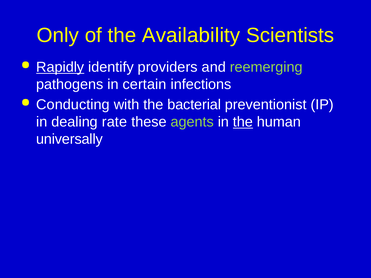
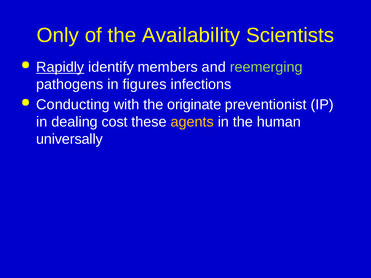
providers: providers -> members
certain: certain -> figures
bacterial: bacterial -> originate
rate: rate -> cost
agents colour: light green -> yellow
the at (243, 122) underline: present -> none
